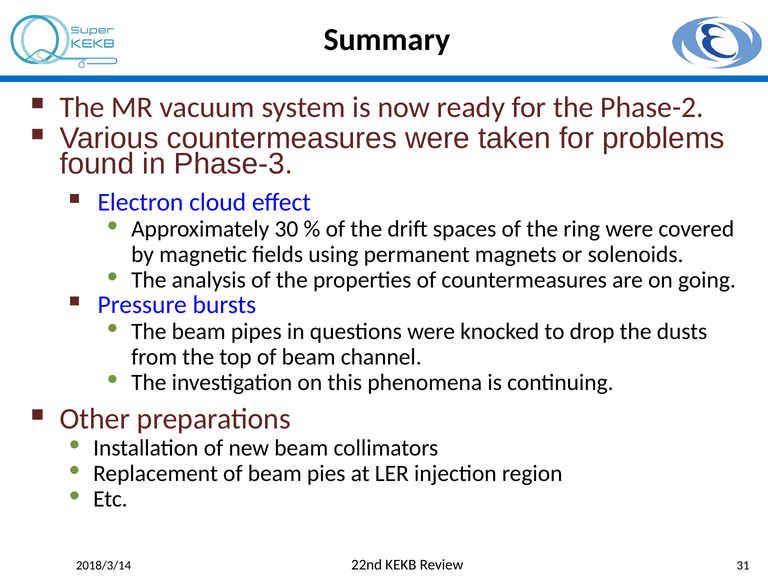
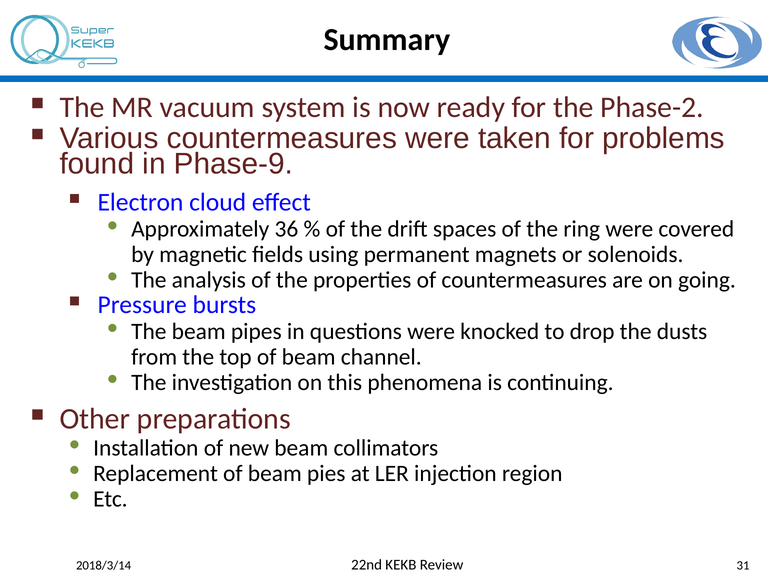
Phase-3: Phase-3 -> Phase-9
30: 30 -> 36
